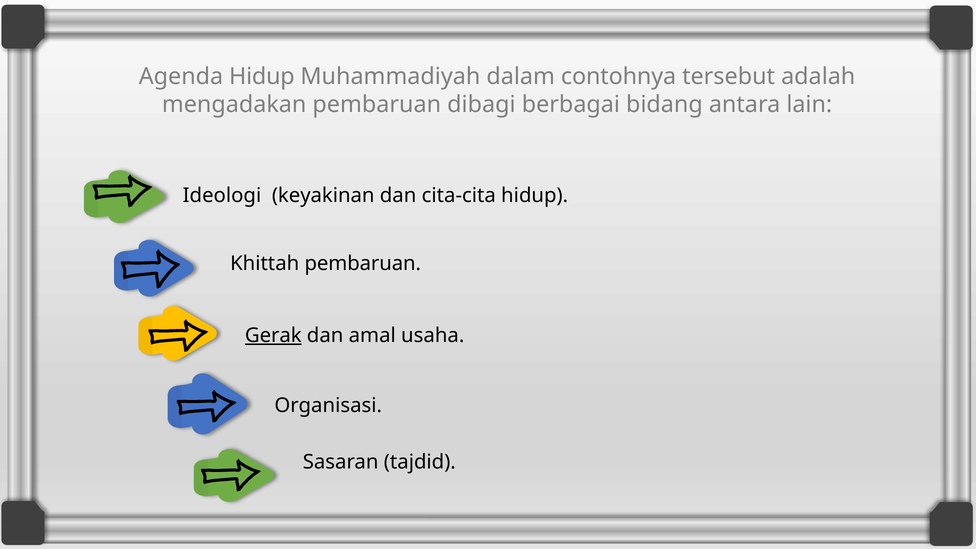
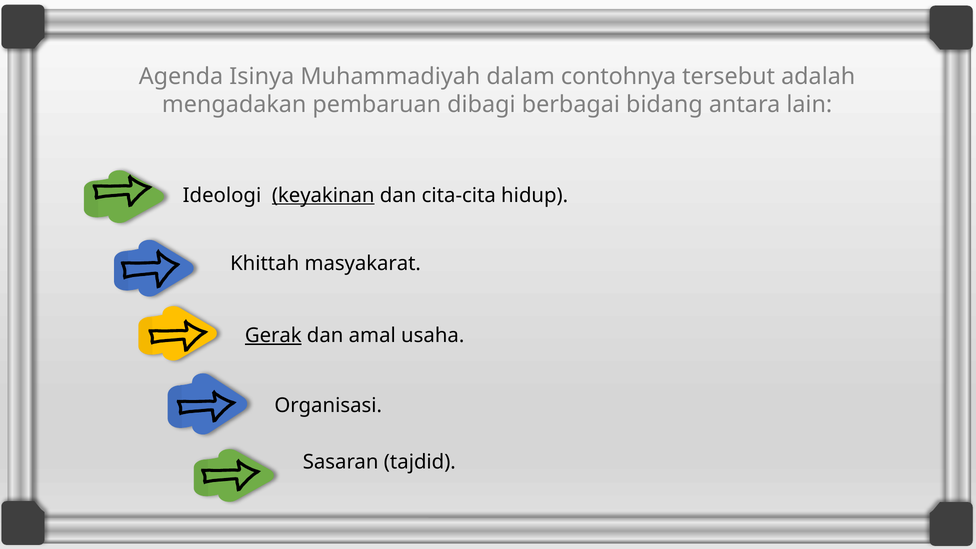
Agenda Hidup: Hidup -> Isinya
keyakinan underline: none -> present
Khittah pembaruan: pembaruan -> masyakarat
